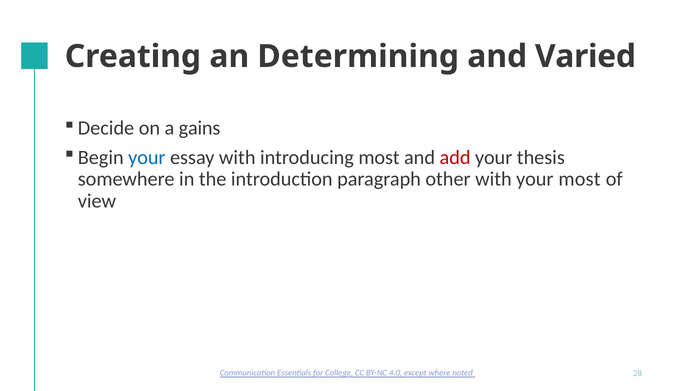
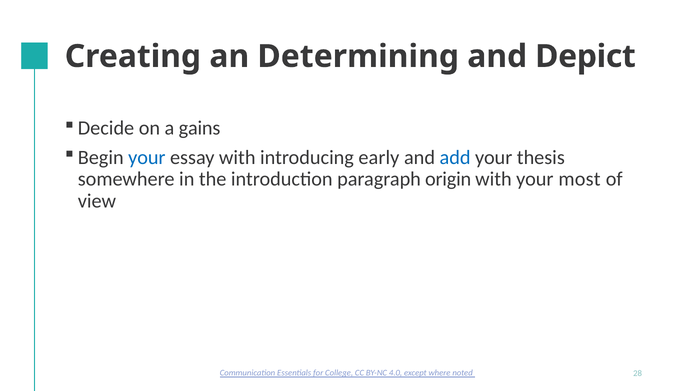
Varied: Varied -> Depict
introducing most: most -> early
add colour: red -> blue
other: other -> origin
